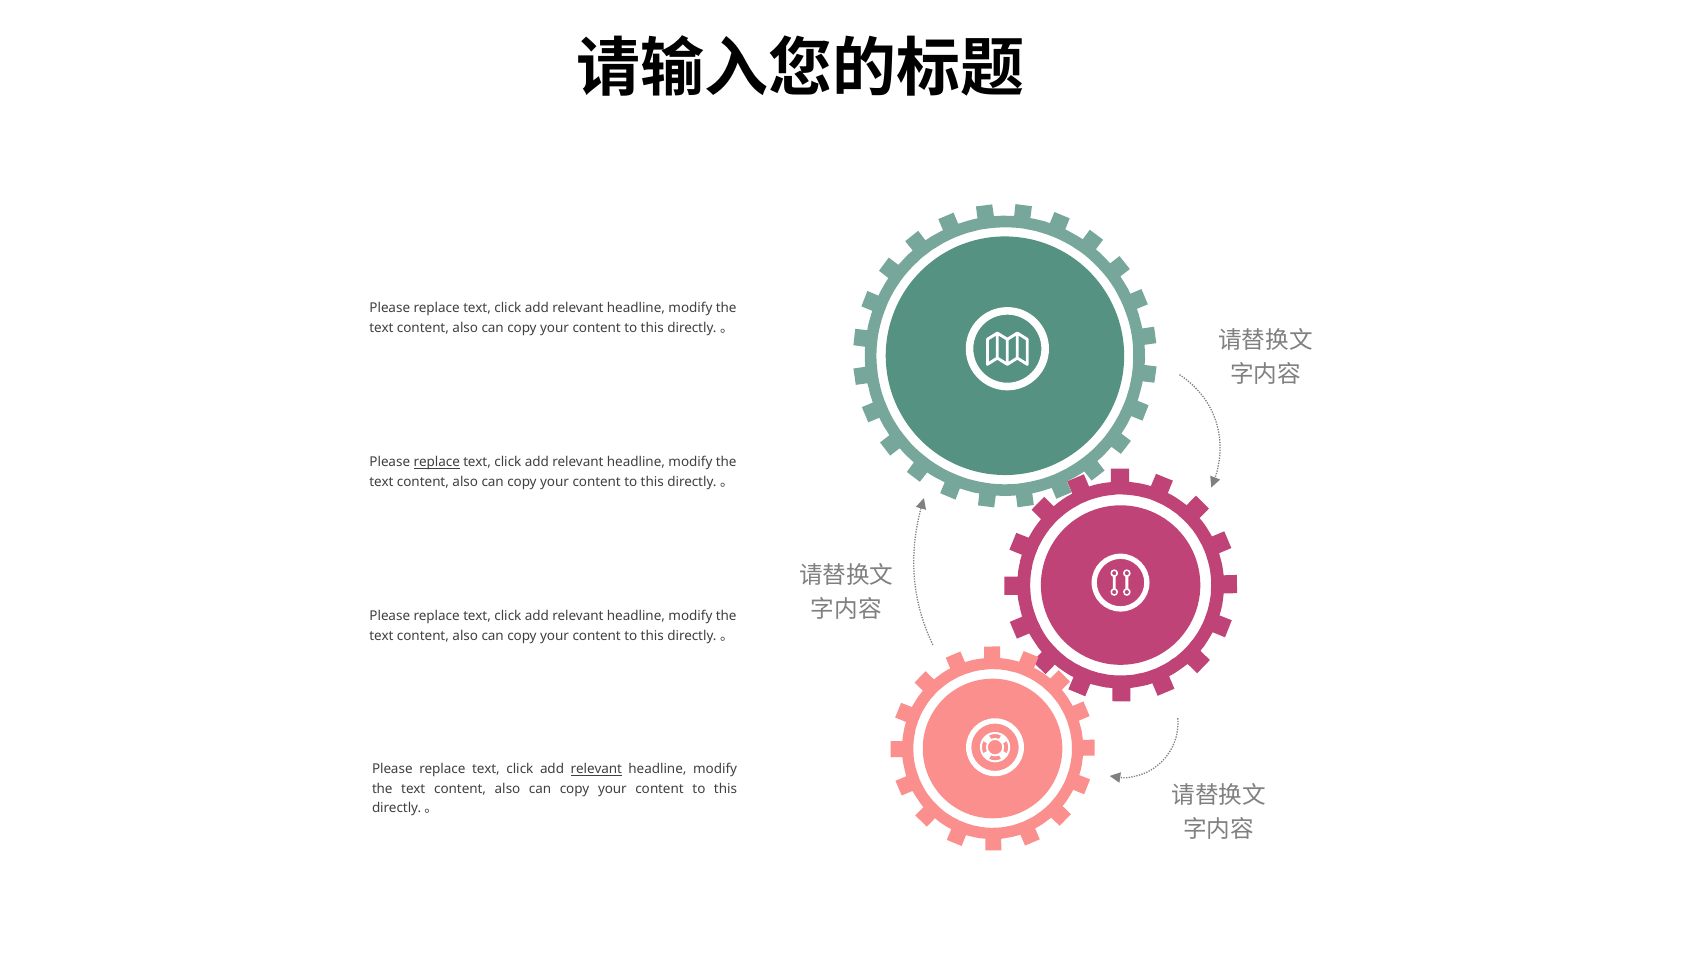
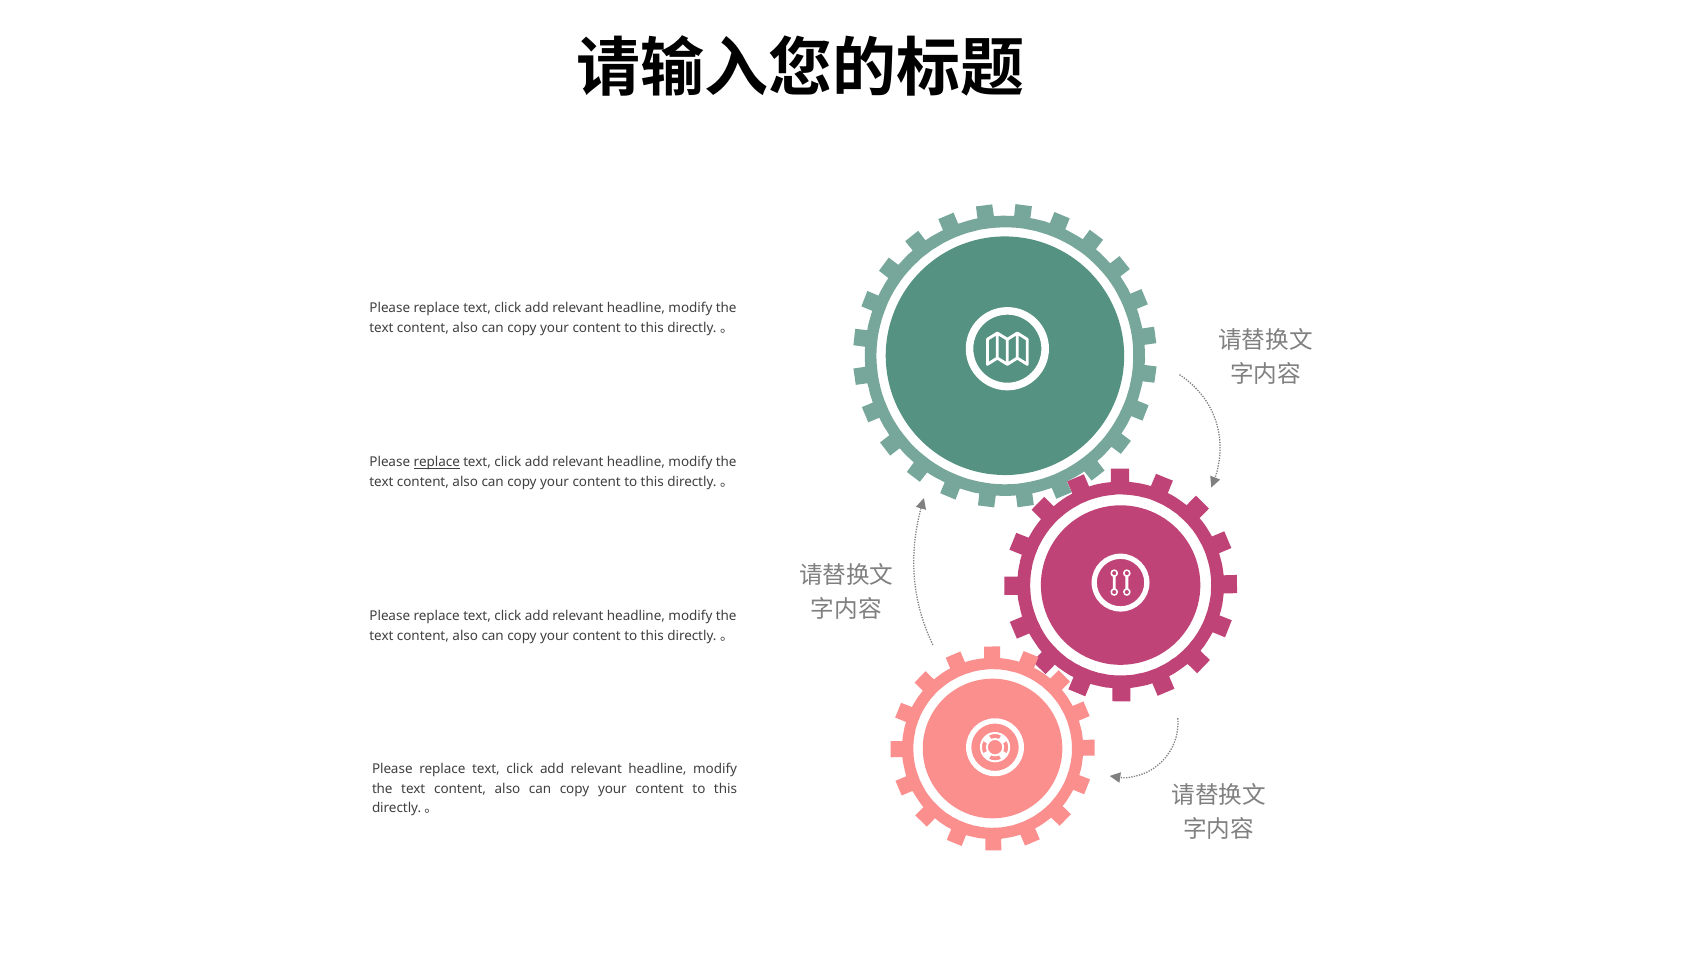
relevant at (596, 769) underline: present -> none
